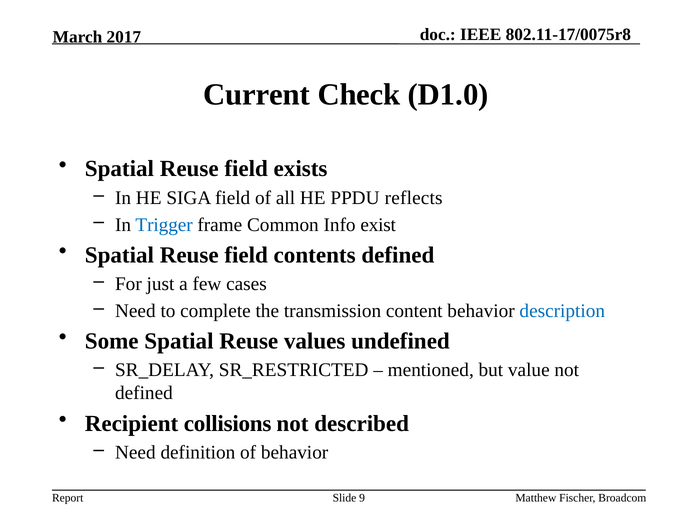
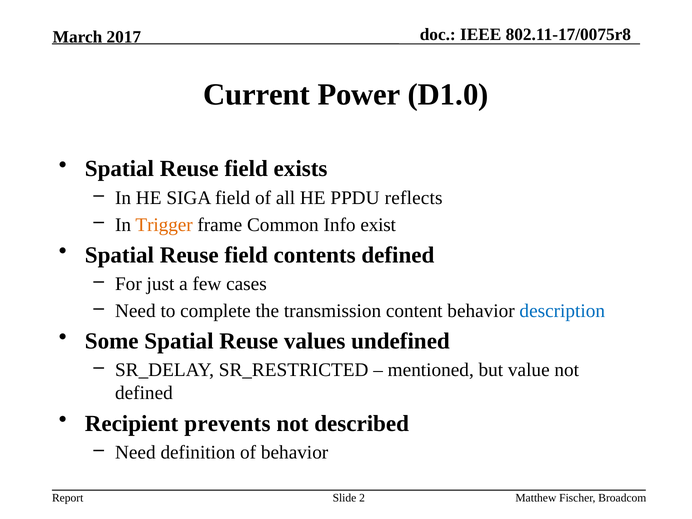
Check: Check -> Power
Trigger colour: blue -> orange
collisions: collisions -> prevents
9: 9 -> 2
